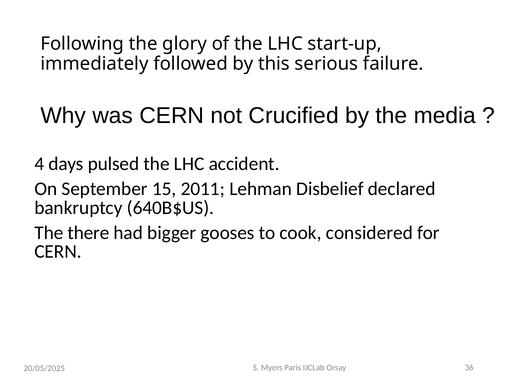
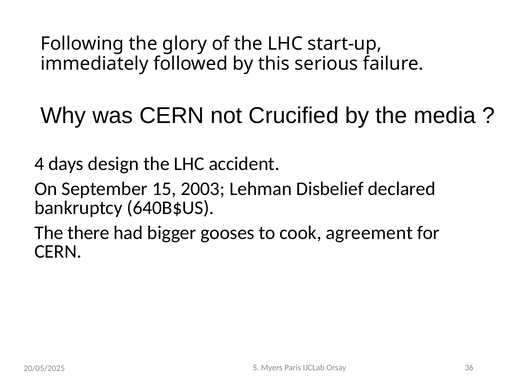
pulsed: pulsed -> design
2011: 2011 -> 2003
considered: considered -> agreement
